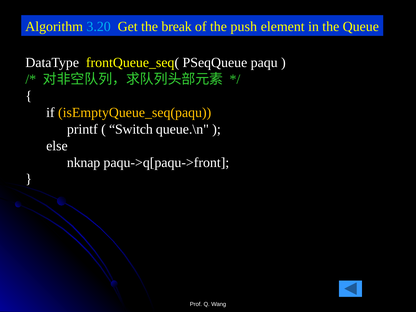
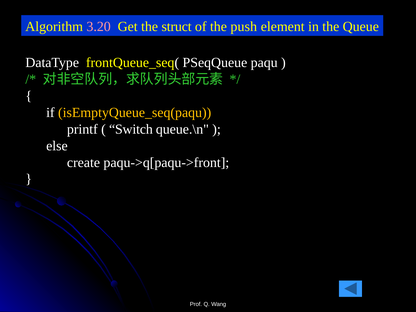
3.20 colour: light blue -> pink
break: break -> struct
nknap: nknap -> create
